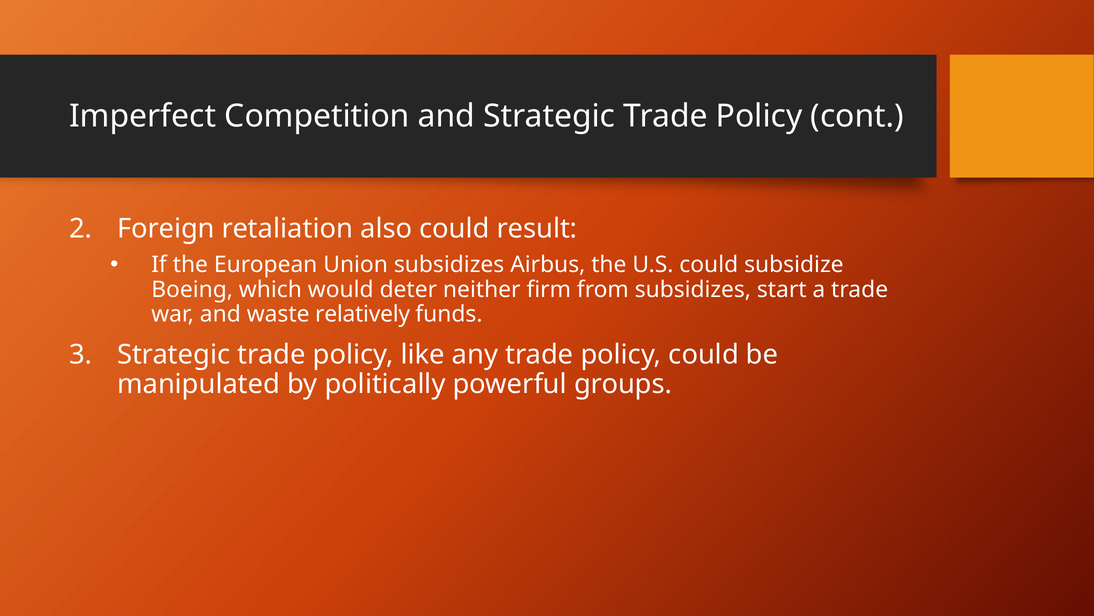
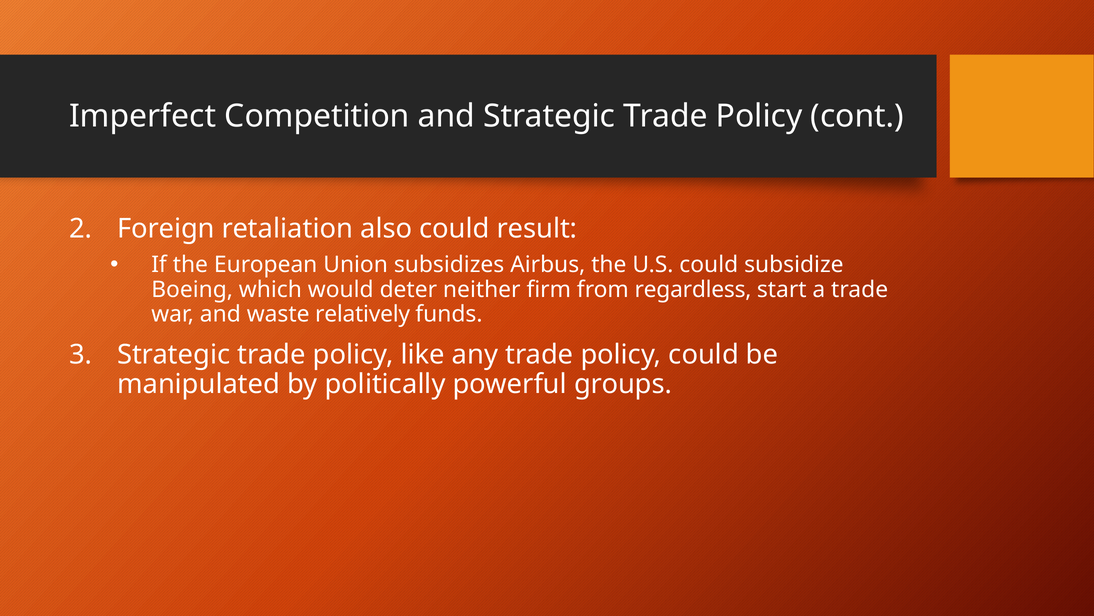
from subsidizes: subsidizes -> regardless
